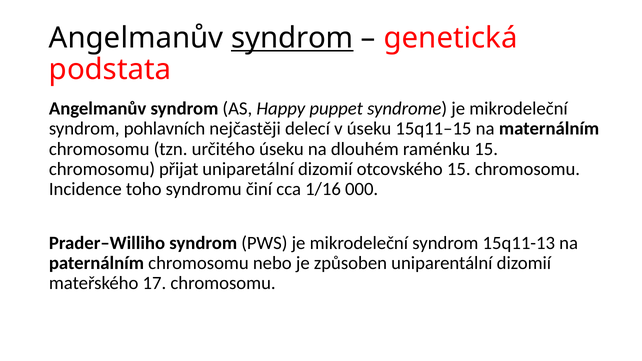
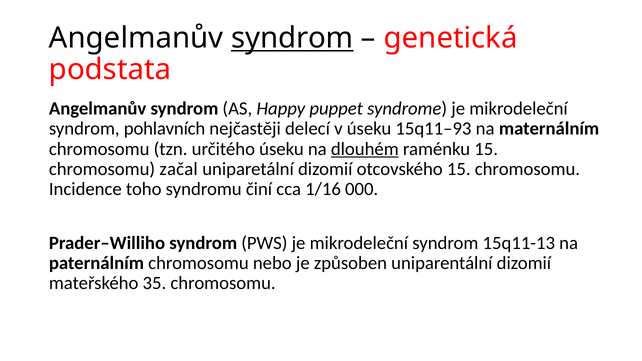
15q11–15: 15q11–15 -> 15q11–93
dlouhém underline: none -> present
přijat: přijat -> začal
17: 17 -> 35
